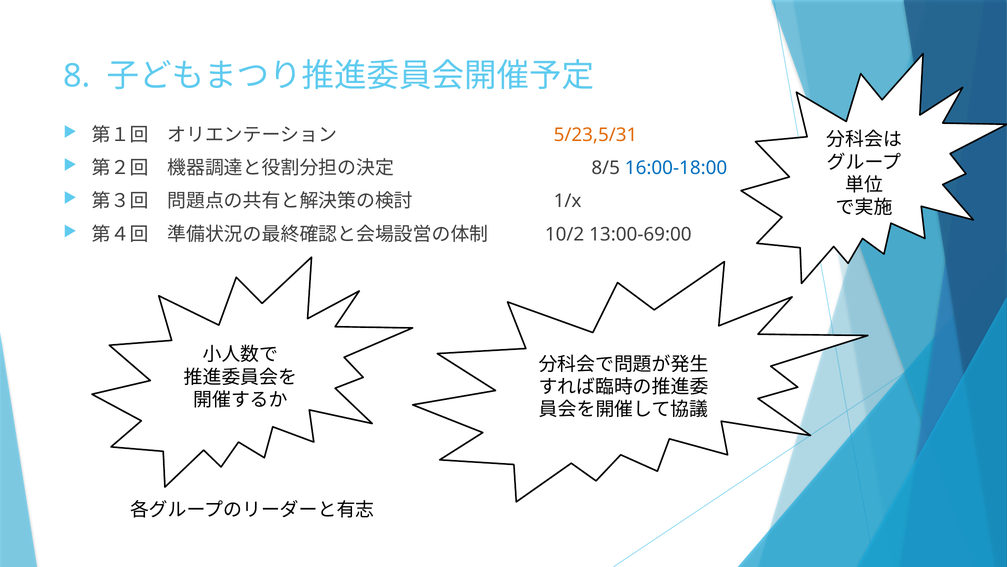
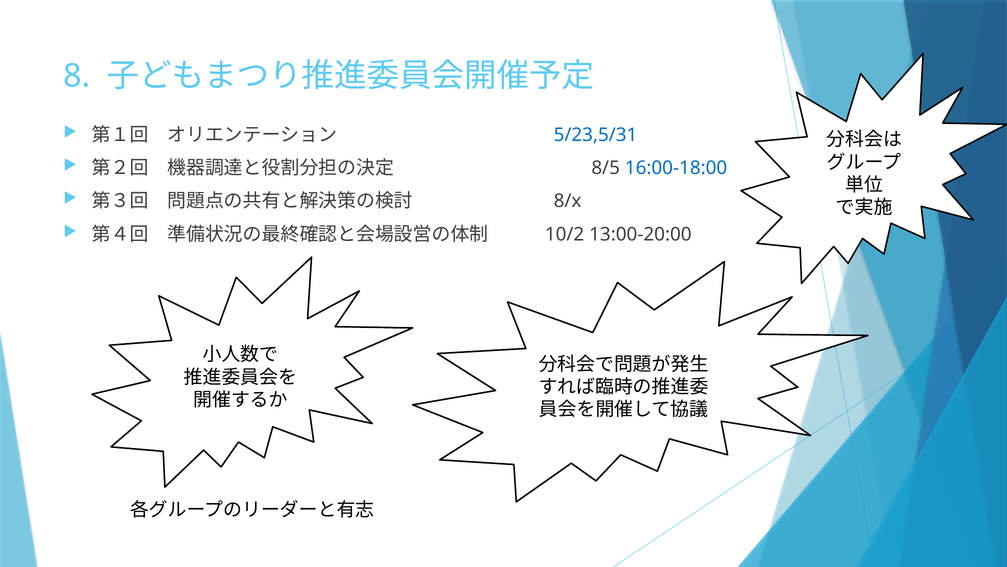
5/23,5/31 colour: orange -> blue
1/x: 1/x -> 8/x
13:00-69:00: 13:00-69:00 -> 13:00-20:00
